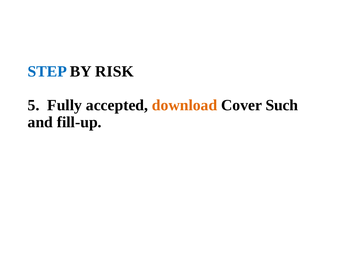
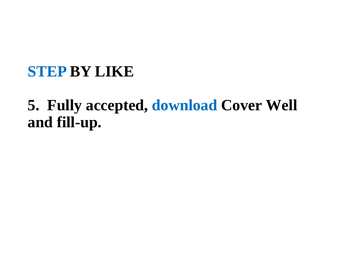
RISK: RISK -> LIKE
download colour: orange -> blue
Such: Such -> Well
